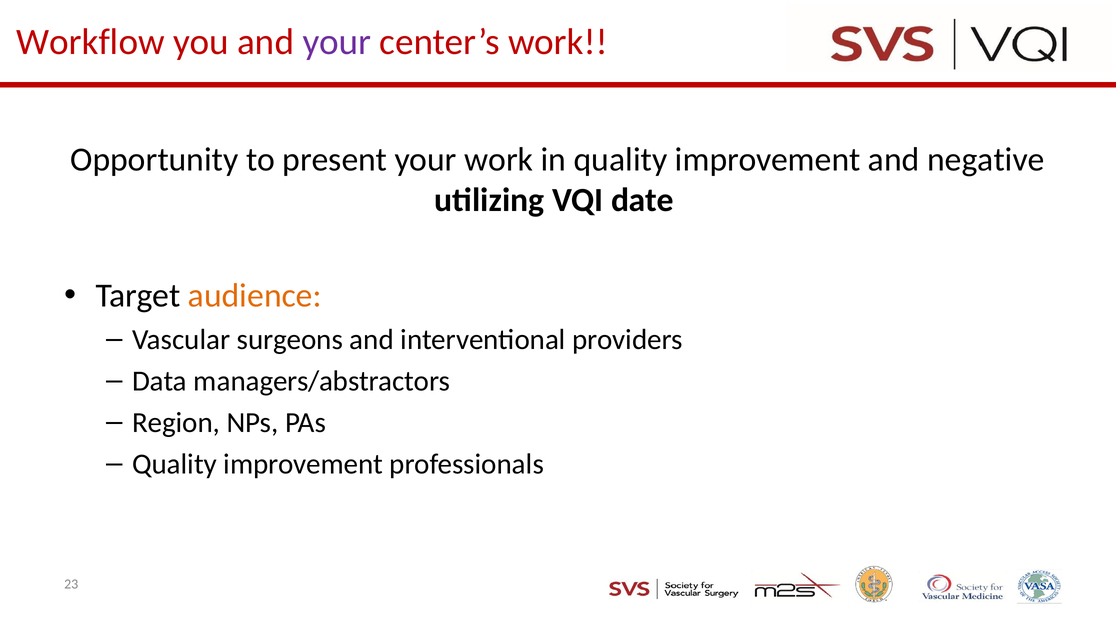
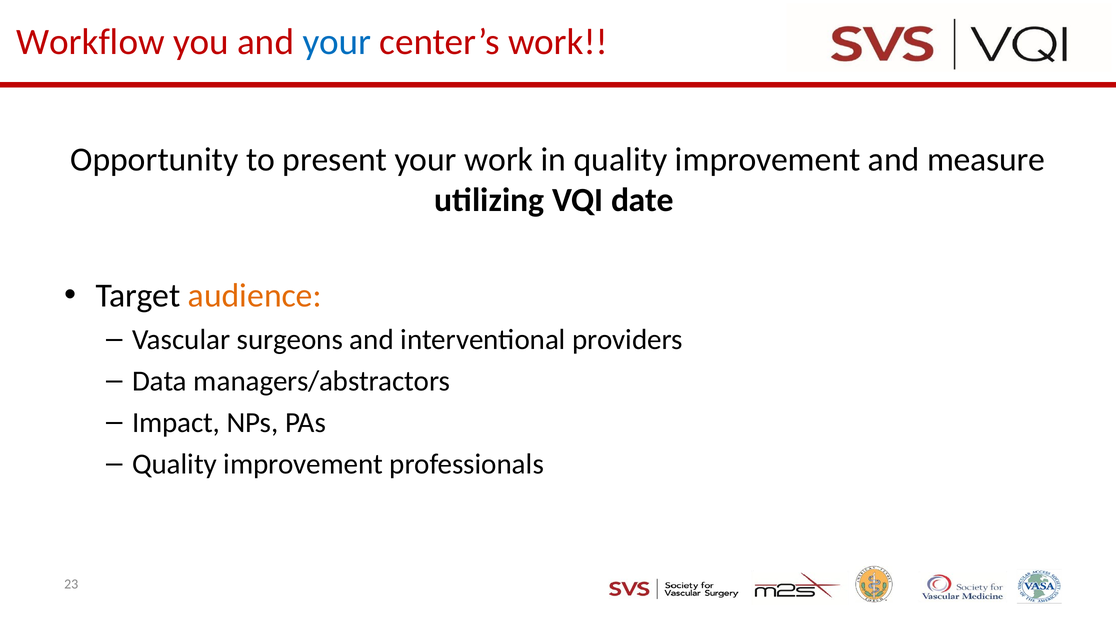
your at (337, 42) colour: purple -> blue
negative: negative -> measure
Region: Region -> Impact
